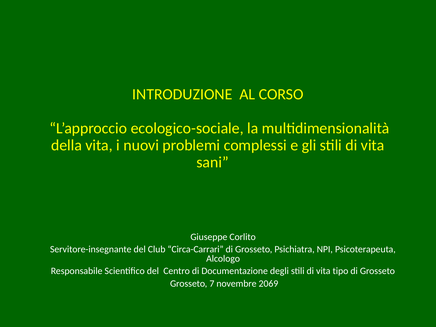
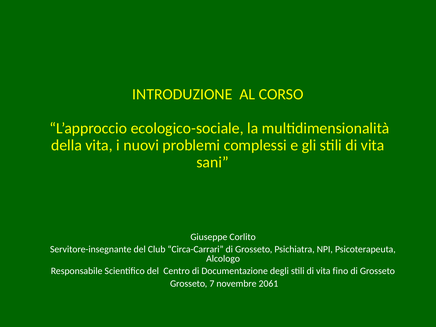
tipo: tipo -> fino
2069: 2069 -> 2061
